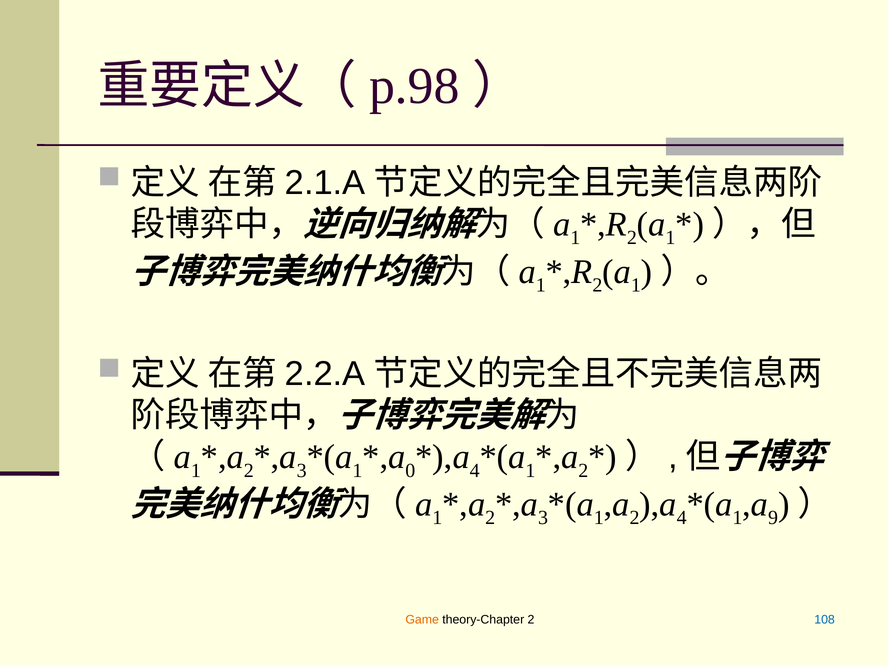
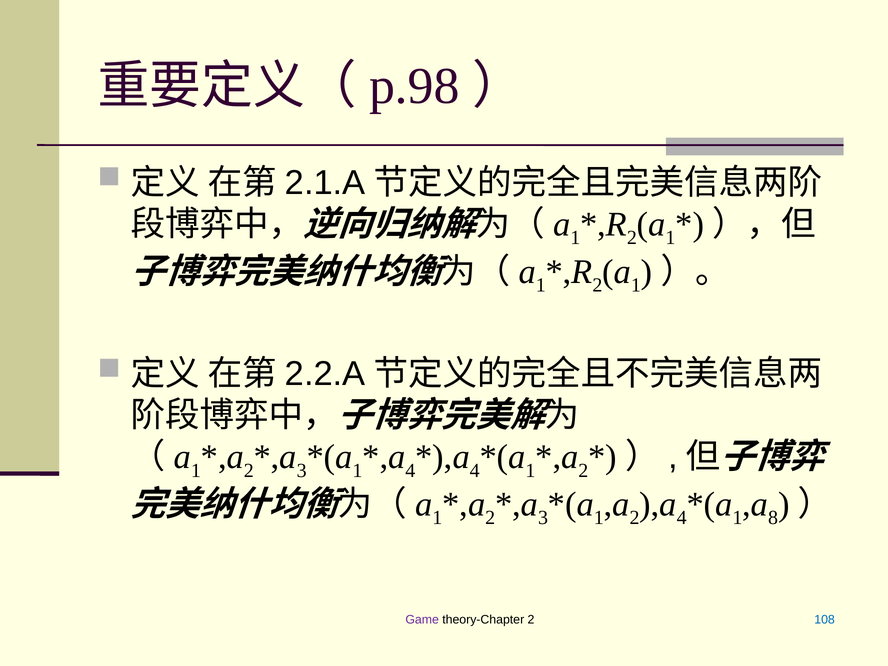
0 at (410, 470): 0 -> 4
9: 9 -> 8
Game colour: orange -> purple
